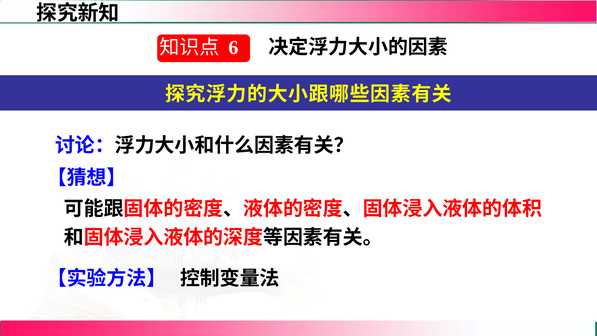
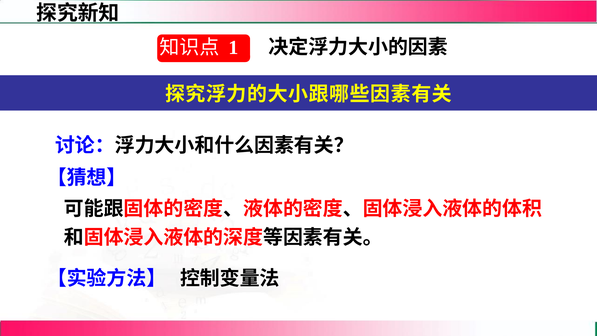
6: 6 -> 1
